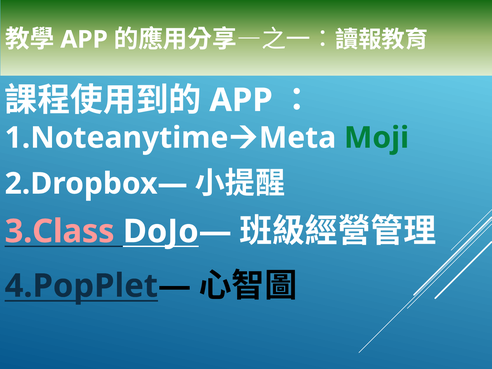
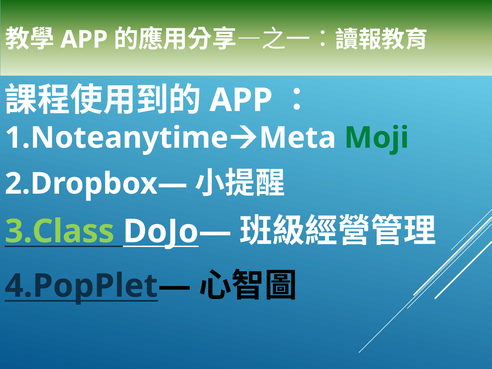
3.Class colour: pink -> light green
